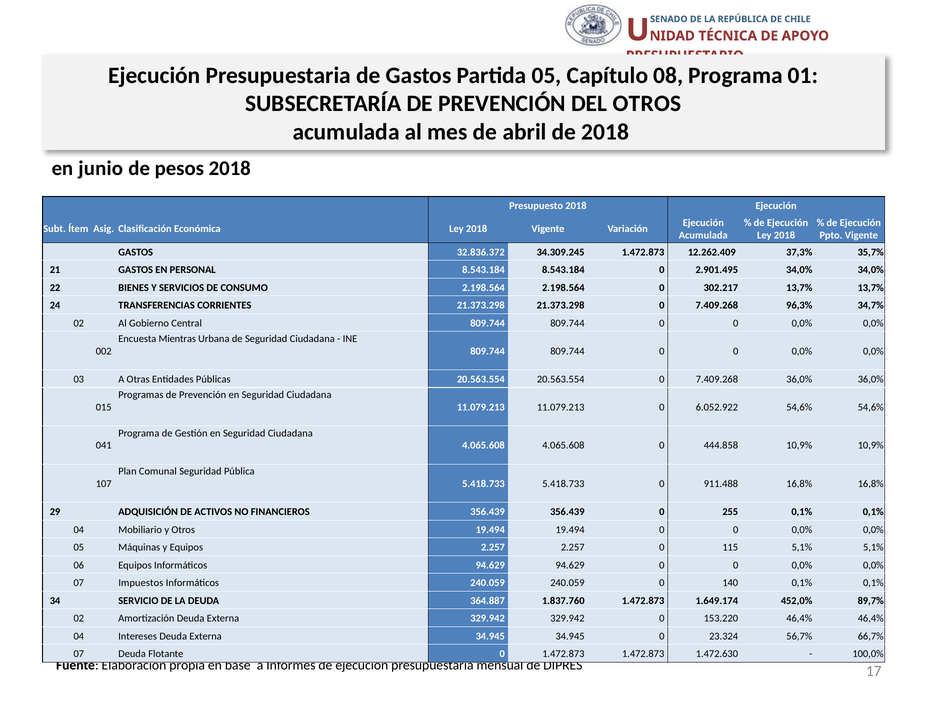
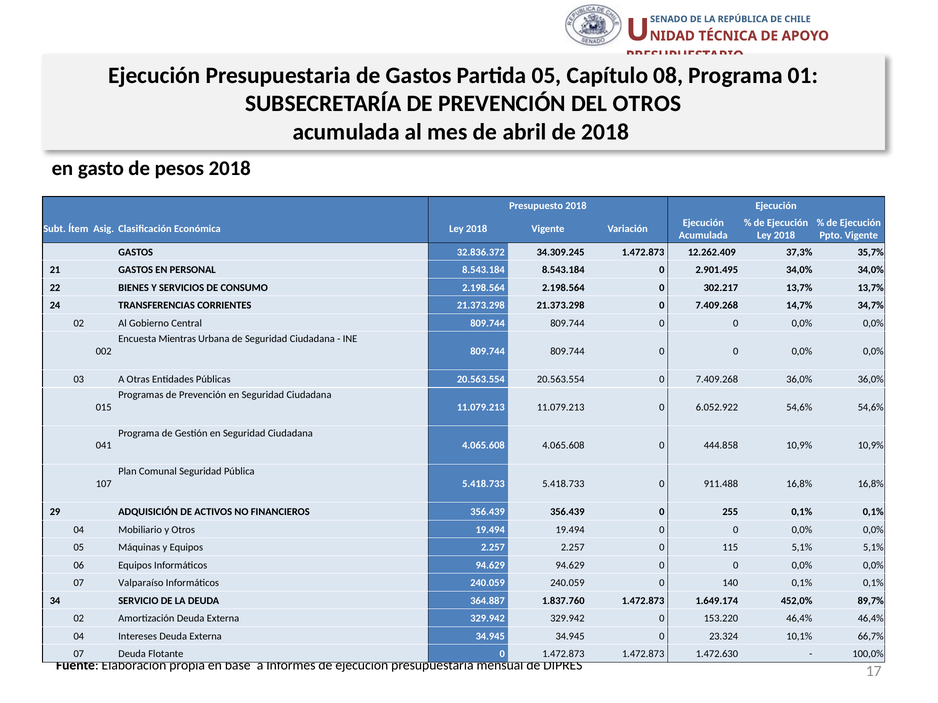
junio: junio -> gasto
96,3%: 96,3% -> 14,7%
Impuestos: Impuestos -> Valparaíso
56,7%: 56,7% -> 10,1%
